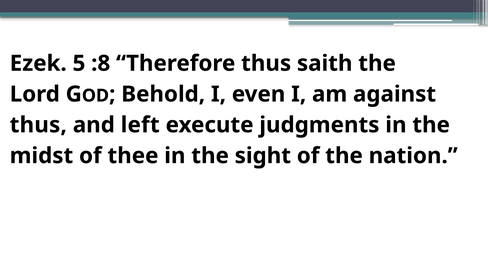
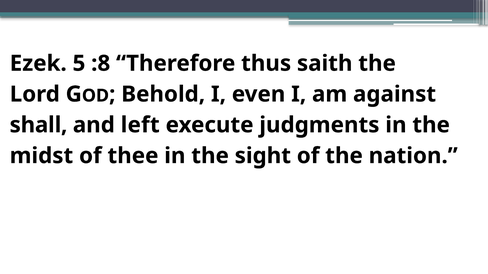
thus at (38, 125): thus -> shall
